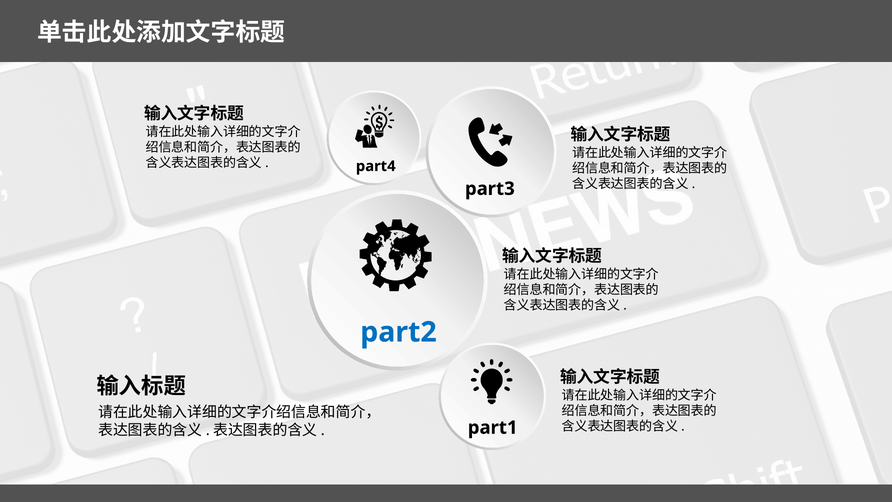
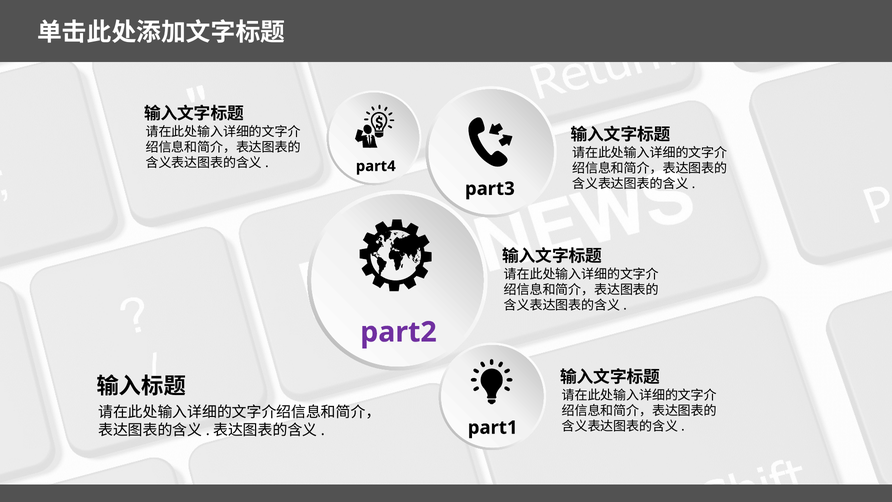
part2 colour: blue -> purple
